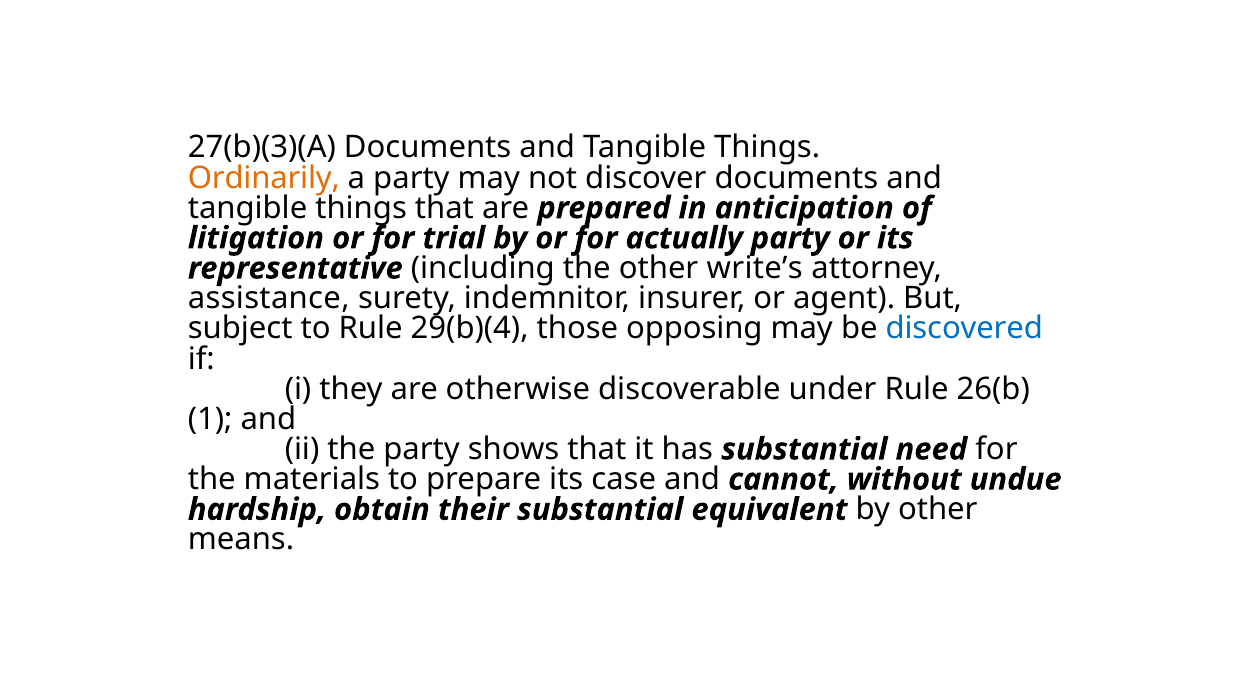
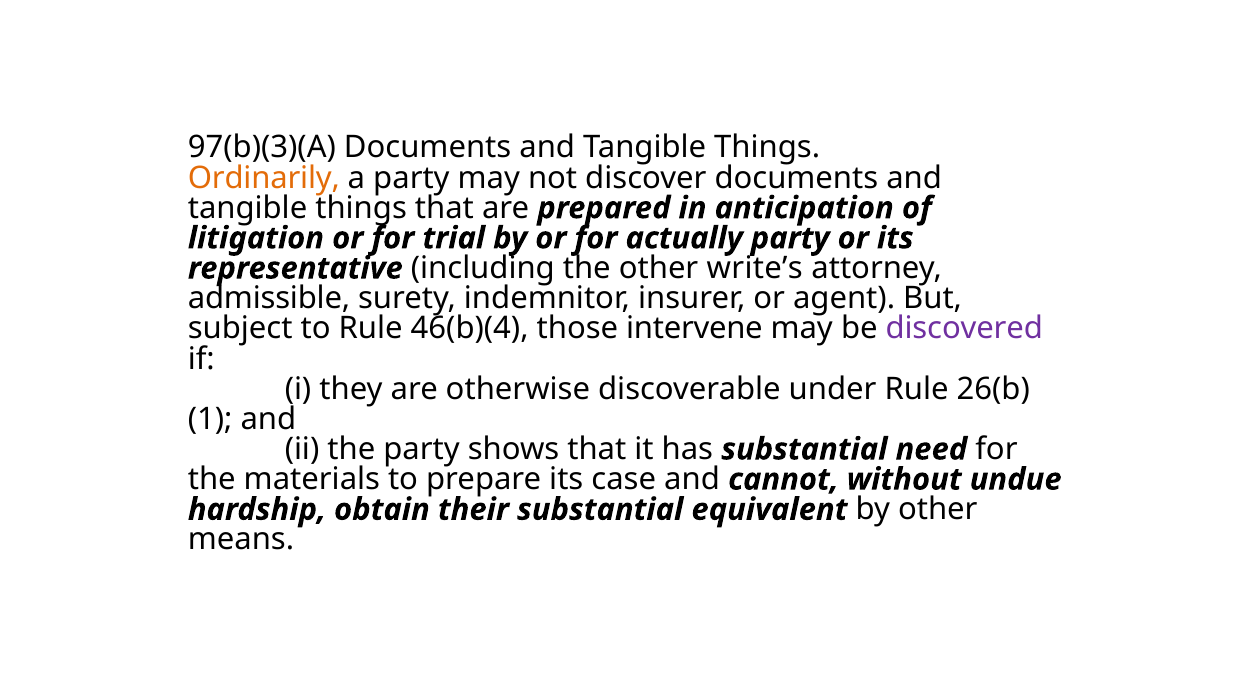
27(b)(3)(A: 27(b)(3)(A -> 97(b)(3)(A
assistance: assistance -> admissible
29(b)(4: 29(b)(4 -> 46(b)(4
opposing: opposing -> intervene
discovered colour: blue -> purple
